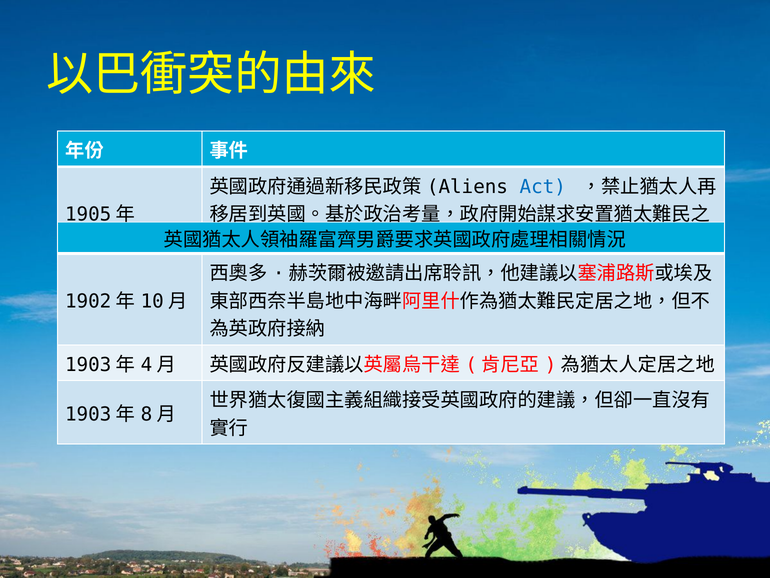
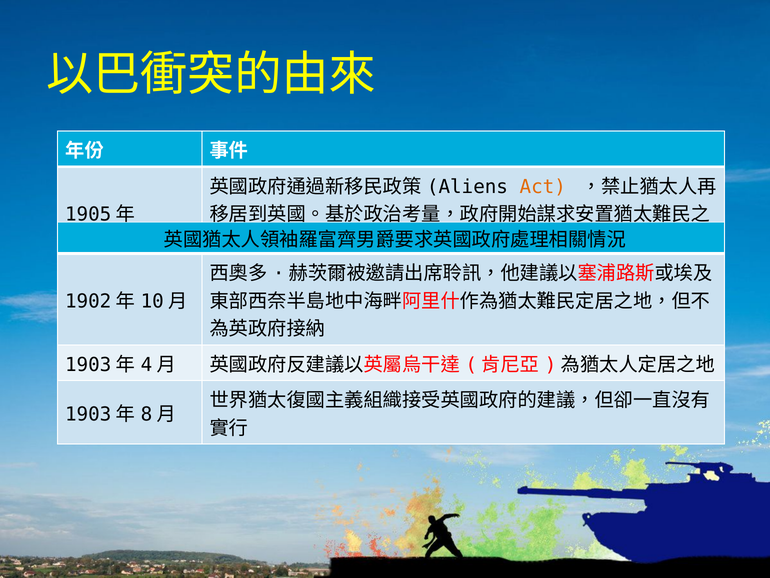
Act colour: blue -> orange
